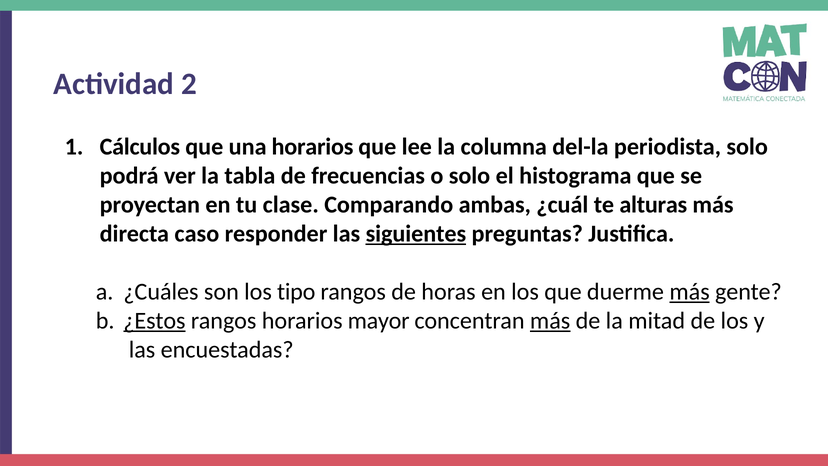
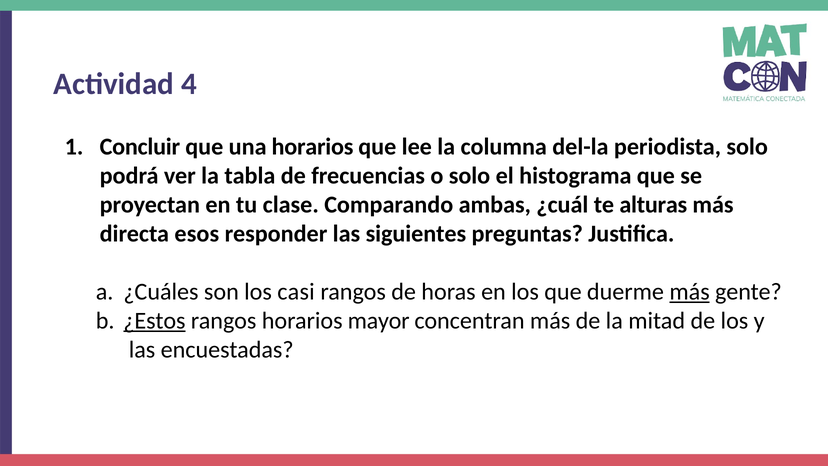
2: 2 -> 4
Cálculos: Cálculos -> Concluir
caso: caso -> esos
siguientes underline: present -> none
tipo: tipo -> casi
más at (550, 321) underline: present -> none
